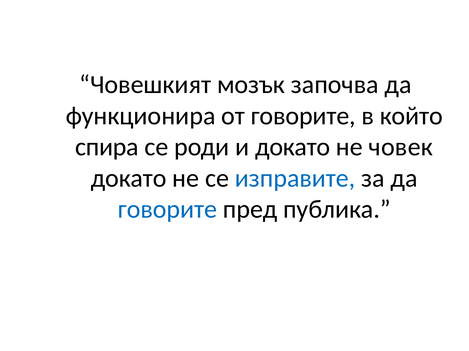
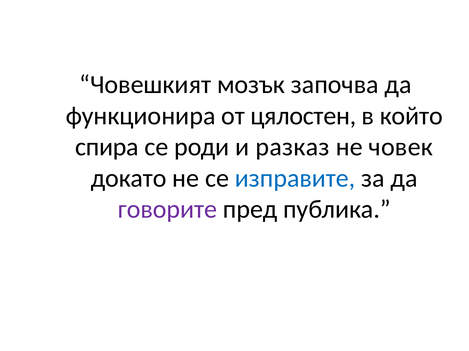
от говорите: говорите -> цялостен
и докато: докато -> разказ
говорите at (168, 210) colour: blue -> purple
